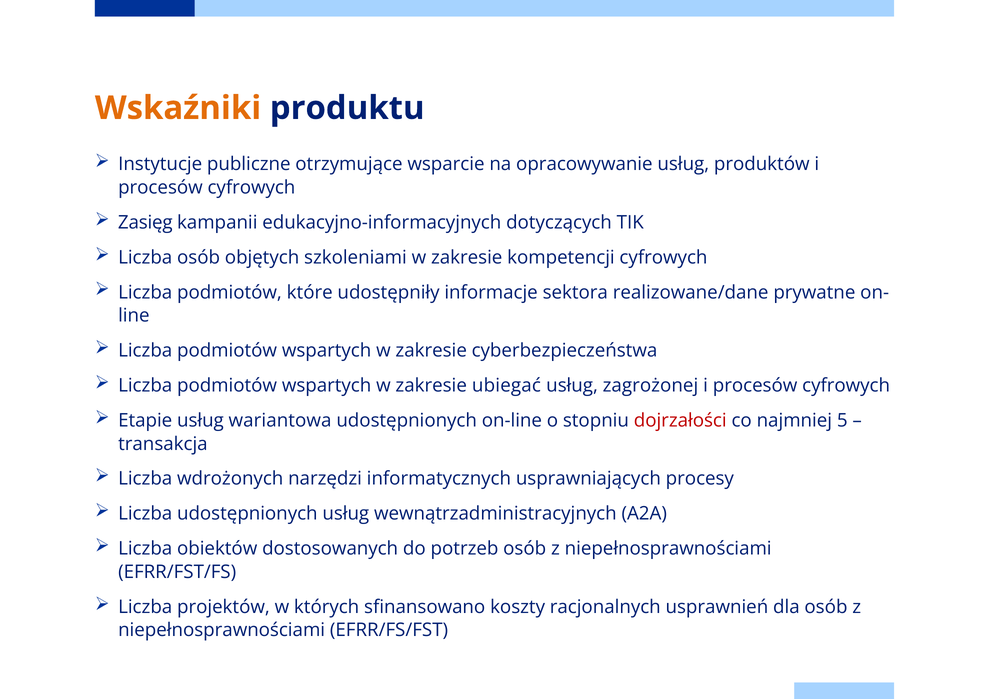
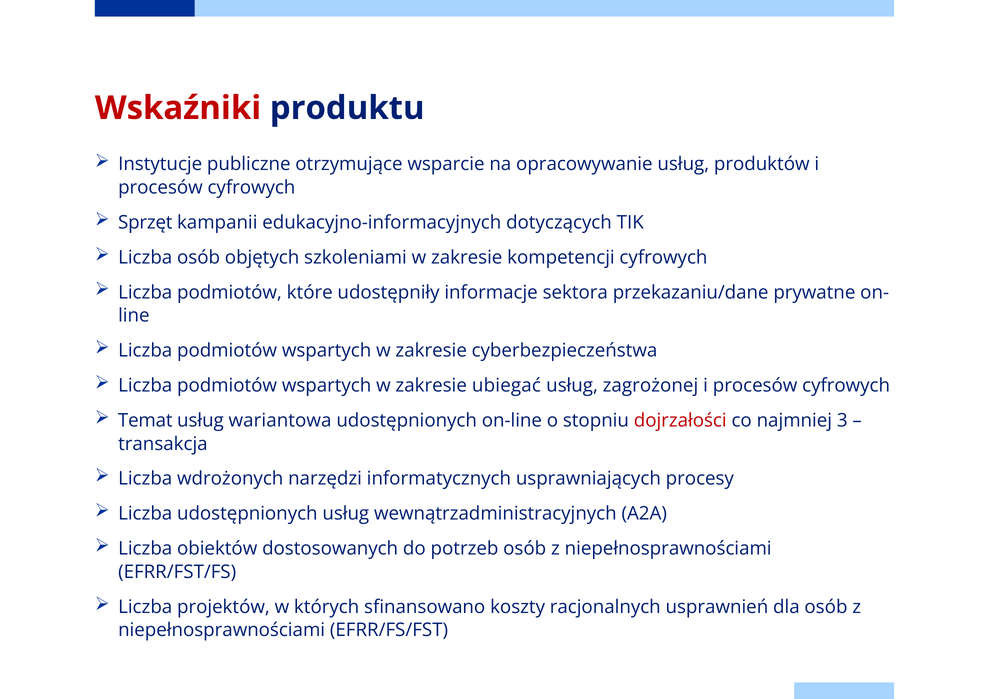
Wskaźniki colour: orange -> red
Zasięg: Zasięg -> Sprzęt
realizowane/dane: realizowane/dane -> przekazaniu/dane
Etapie: Etapie -> Temat
5: 5 -> 3
